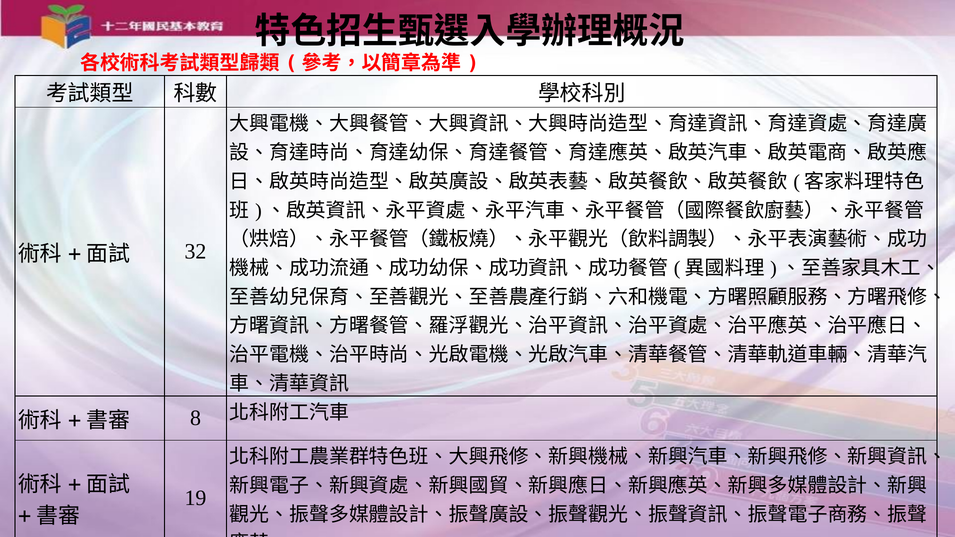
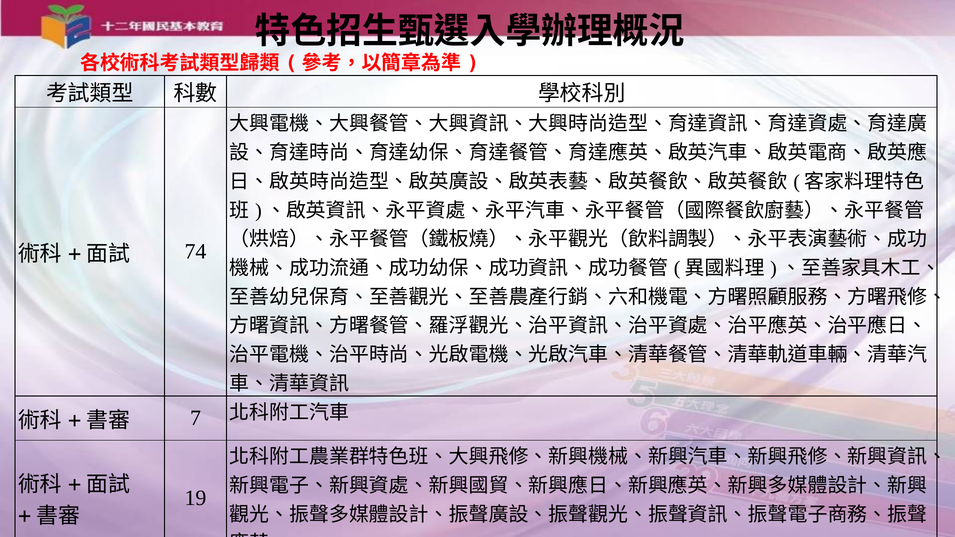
32 at (195, 252): 32 -> 74
8: 8 -> 7
